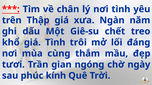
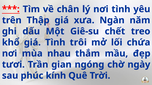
đáng: đáng -> chứa
cùng: cùng -> nhau
